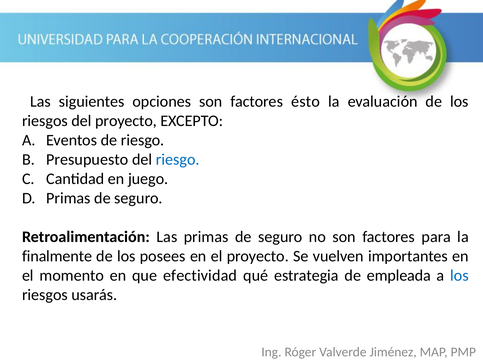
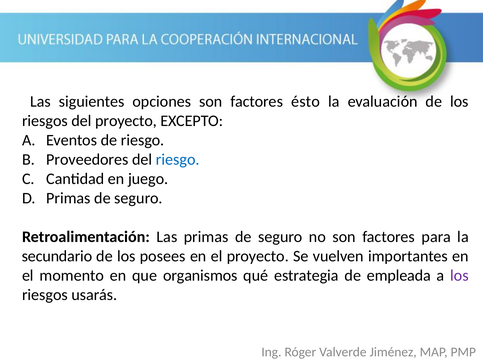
Presupuesto: Presupuesto -> Proveedores
finalmente: finalmente -> secundario
efectividad: efectividad -> organismos
los at (459, 276) colour: blue -> purple
